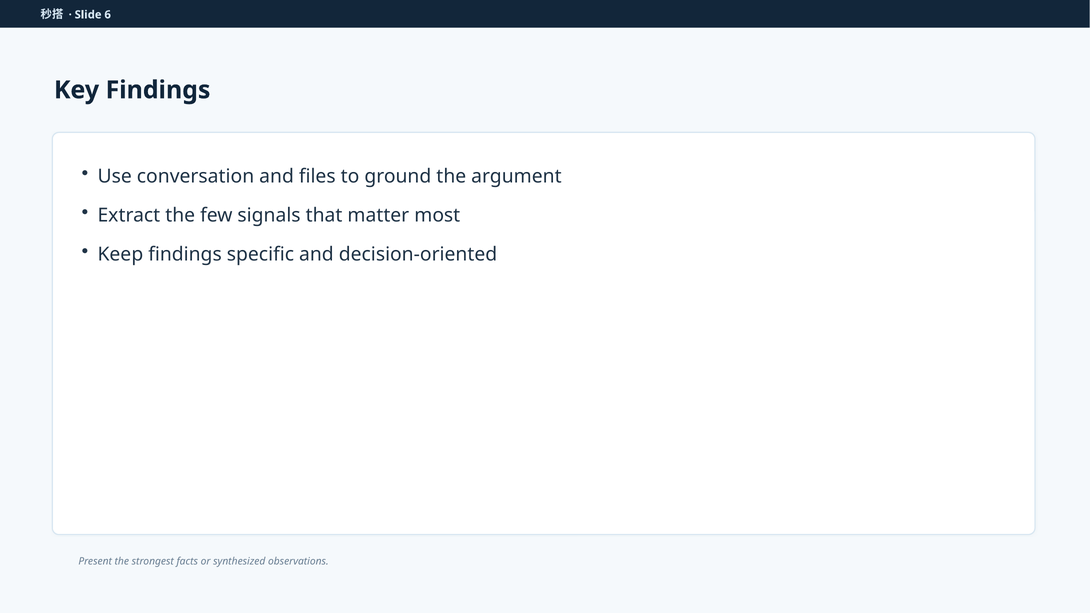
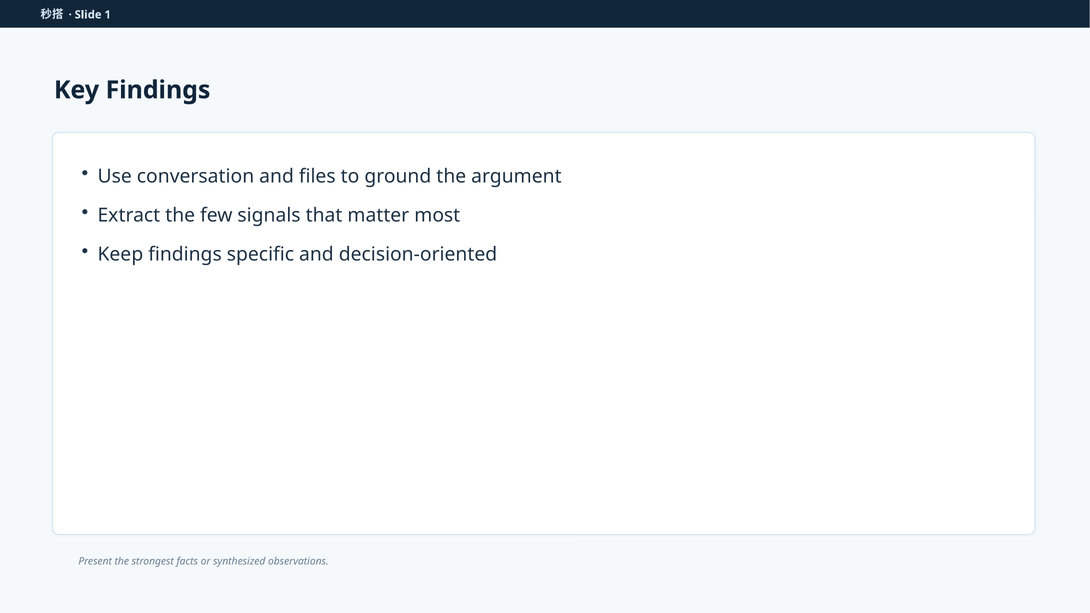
6: 6 -> 1
